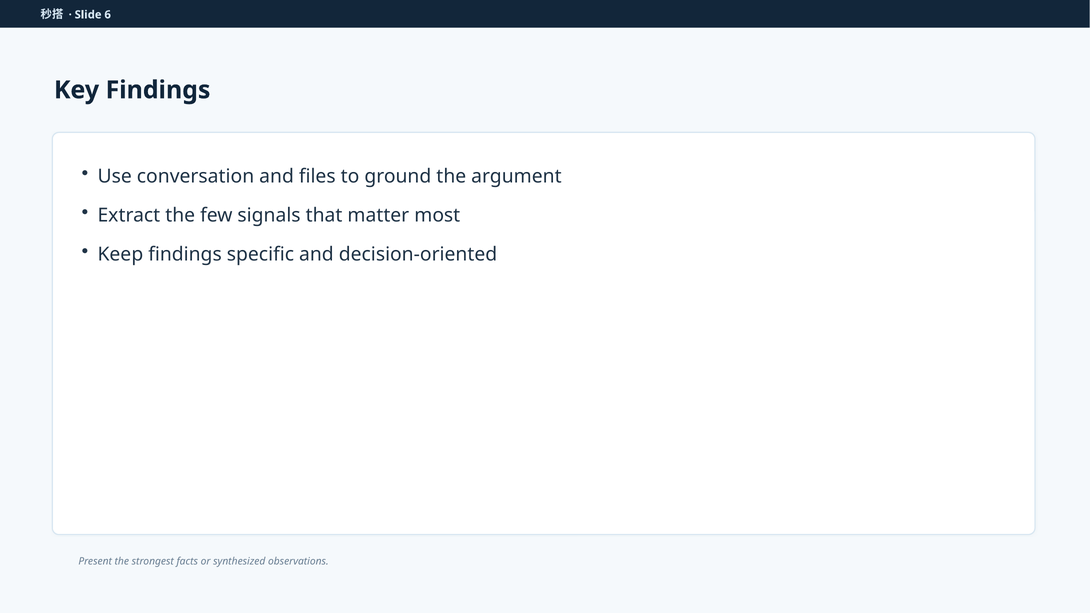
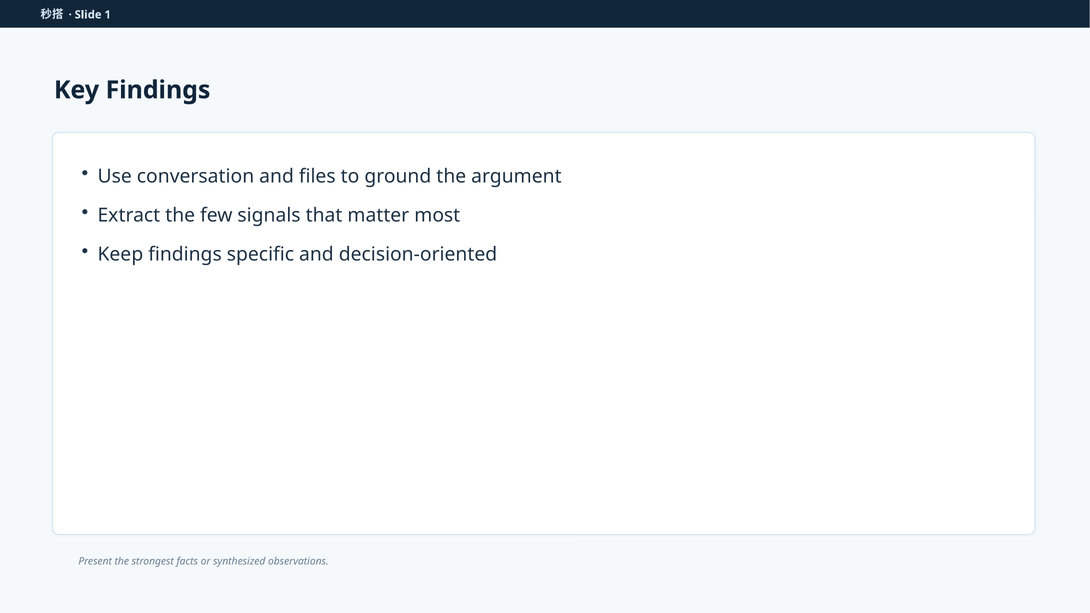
6: 6 -> 1
